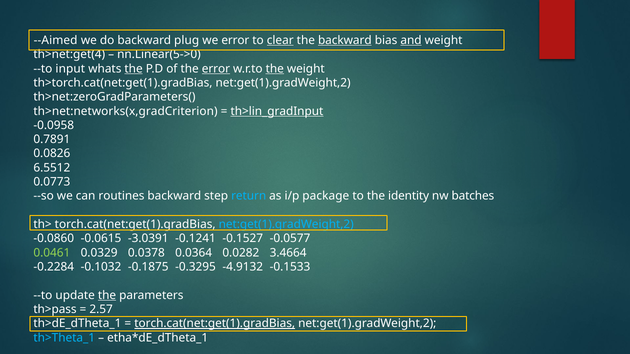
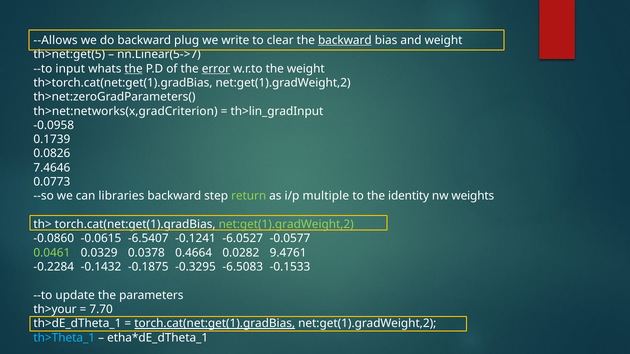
--Aimed: --Aimed -> --Allows
we error: error -> write
clear underline: present -> none
and underline: present -> none
th>net:get(4: th>net:get(4 -> th>net:get(5
nn.Linear(5->0: nn.Linear(5->0 -> nn.Linear(5->7
the at (275, 69) underline: present -> none
th>lin_gradInput underline: present -> none
0.7891: 0.7891 -> 0.1739
6.5512: 6.5512 -> 7.4646
routines: routines -> libraries
return colour: light blue -> light green
package: package -> multiple
batches: batches -> weights
net:get(1).gradWeight,2 at (286, 225) colour: light blue -> light green
-3.0391: -3.0391 -> -6.5407
-0.1527: -0.1527 -> -6.0527
0.0364: 0.0364 -> 0.4664
3.4664: 3.4664 -> 9.4761
-0.1032: -0.1032 -> -0.1432
-4.9132: -4.9132 -> -6.5083
the at (107, 296) underline: present -> none
th>pass: th>pass -> th>your
2.57: 2.57 -> 7.70
